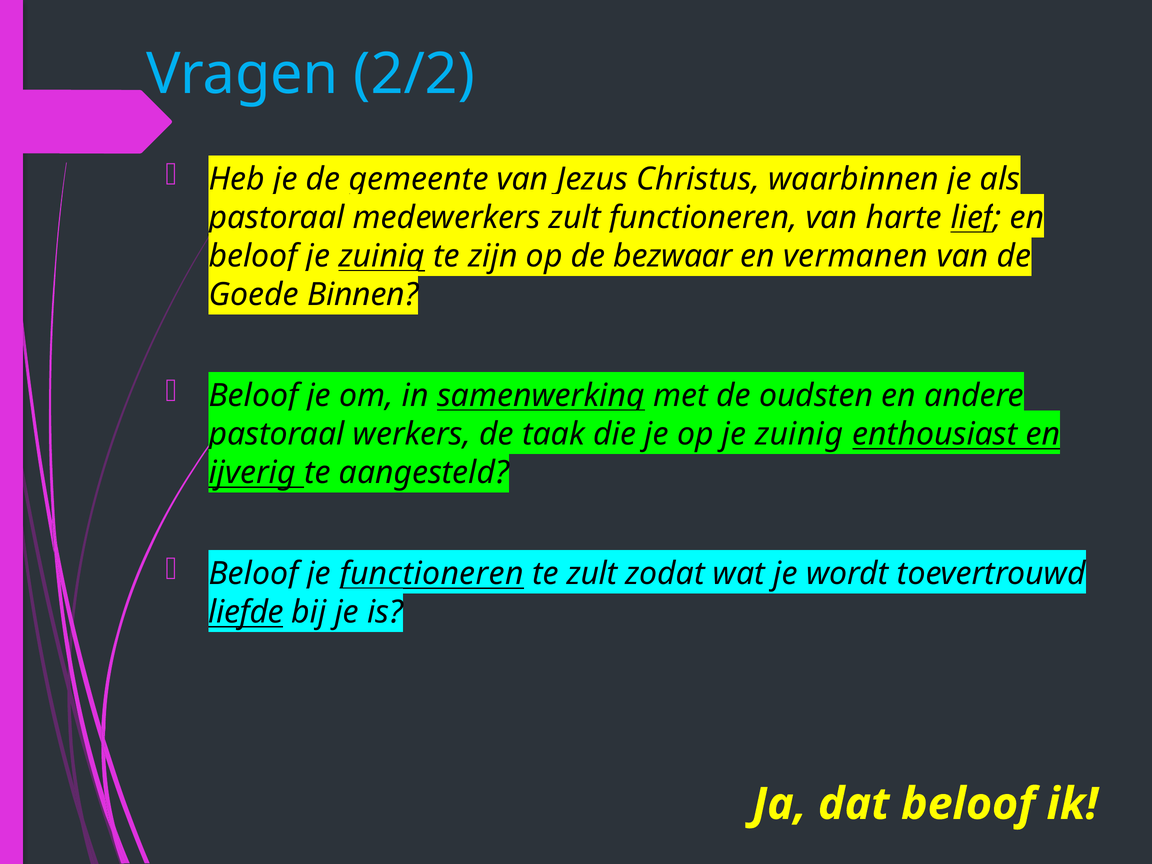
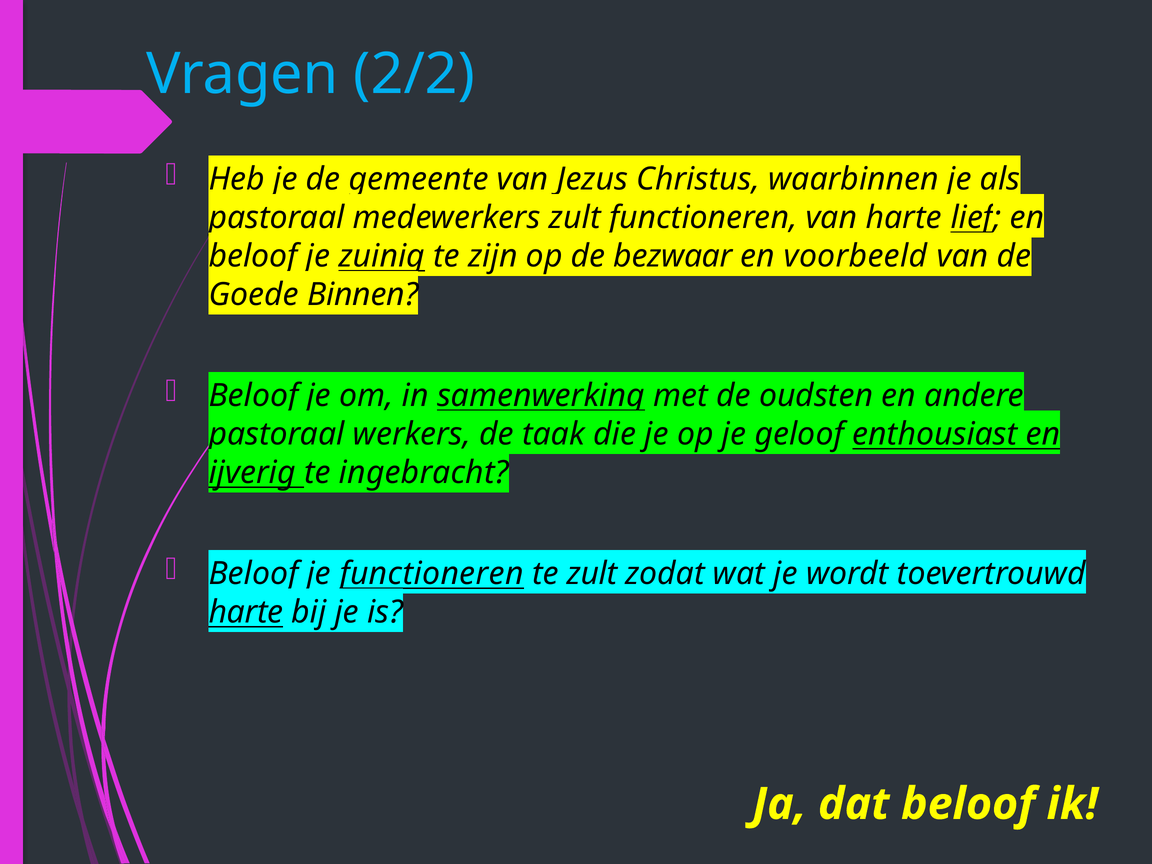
vermanen: vermanen -> voorbeeld
op je zuinig: zuinig -> geloof
aangesteld: aangesteld -> ingebracht
liefde at (246, 612): liefde -> harte
